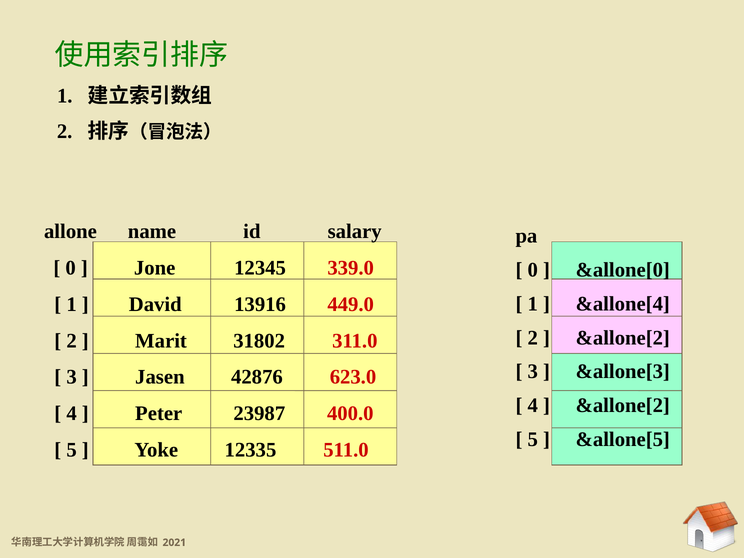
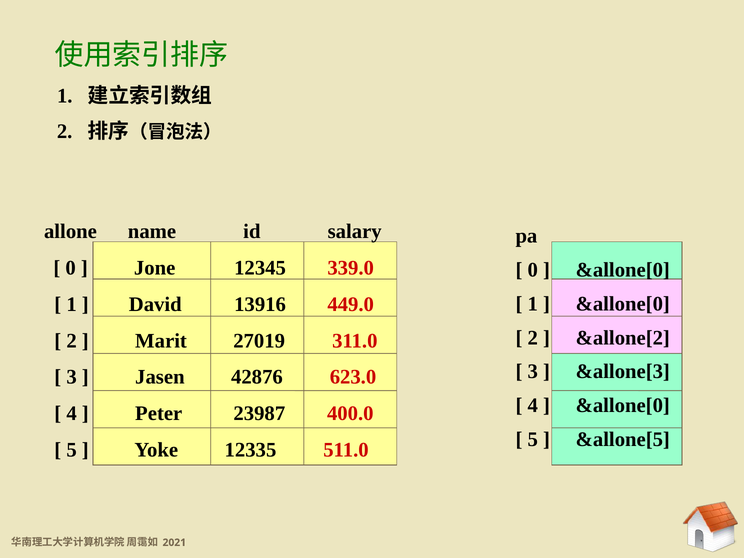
&allone[4 at (623, 304): &allone[4 -> &allone[0
31802: 31802 -> 27019
&allone[2 at (623, 406): &allone[2 -> &allone[0
